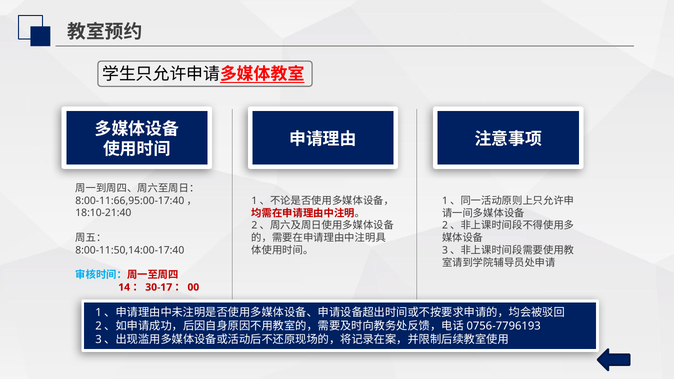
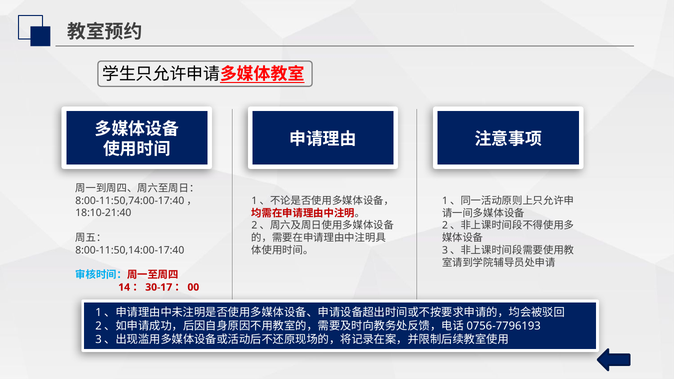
8:00-11:66,95:00-17:40: 8:00-11:66,95:00-17:40 -> 8:00-11:50,74:00-17:40
